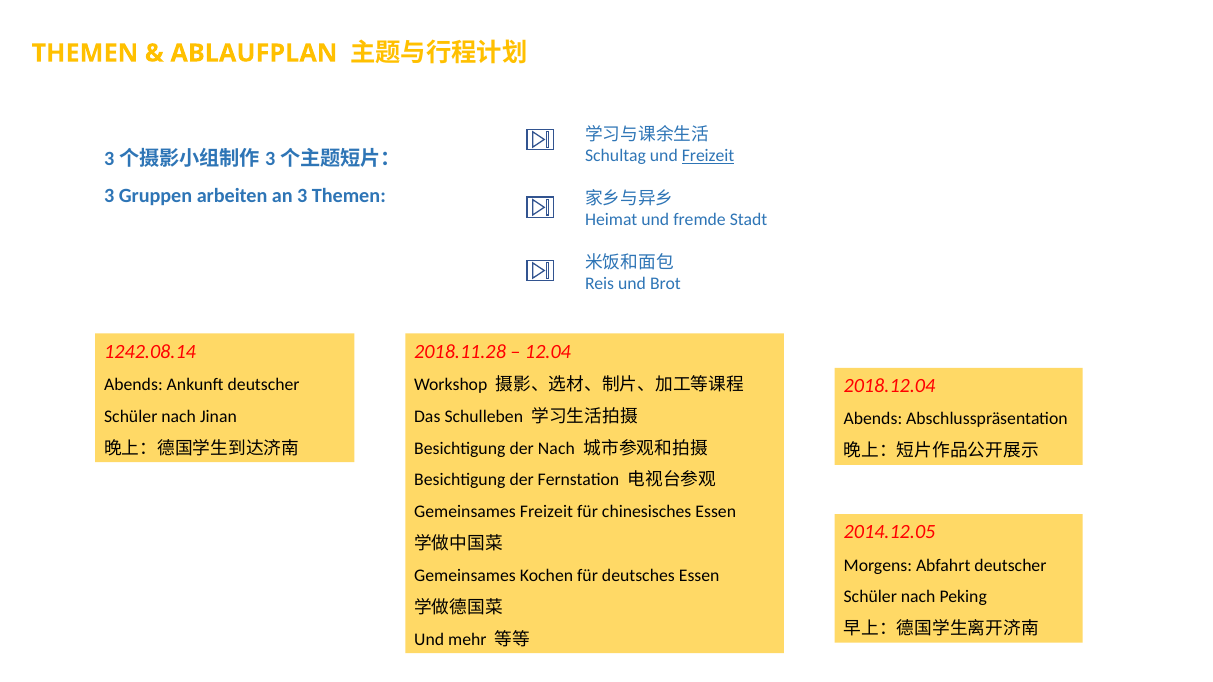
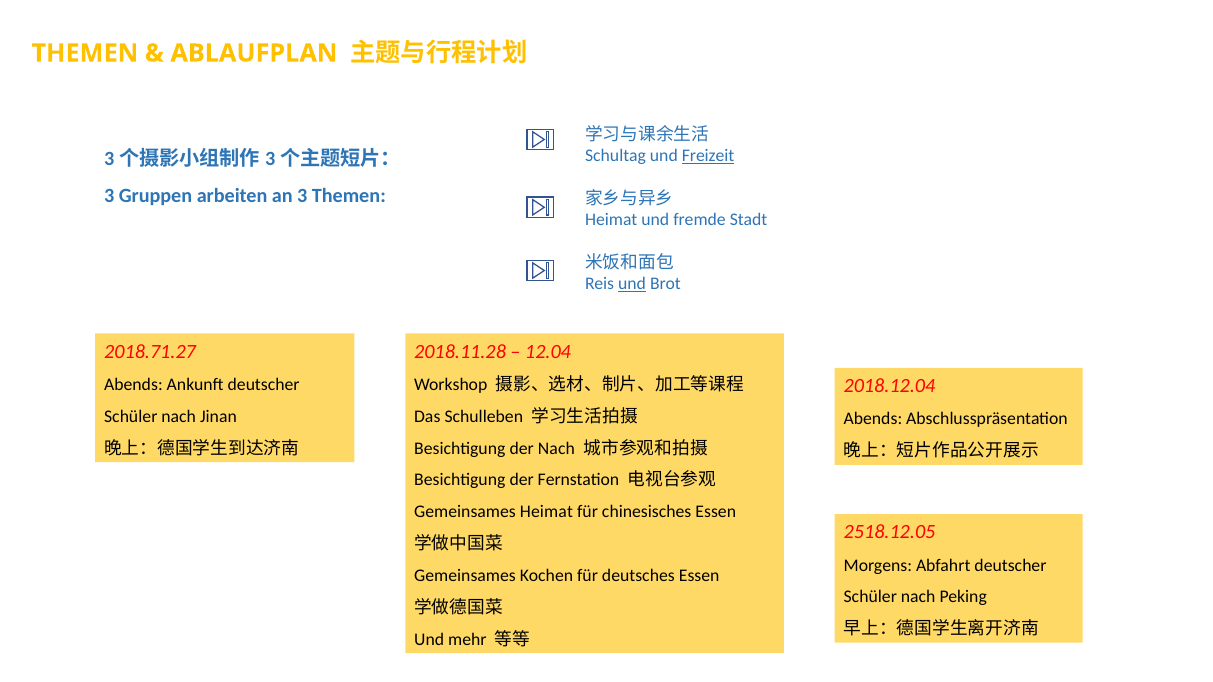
und at (632, 284) underline: none -> present
1242.08.14: 1242.08.14 -> 2018.71.27
Gemeinsames Freizeit: Freizeit -> Heimat
2014.12.05: 2014.12.05 -> 2518.12.05
